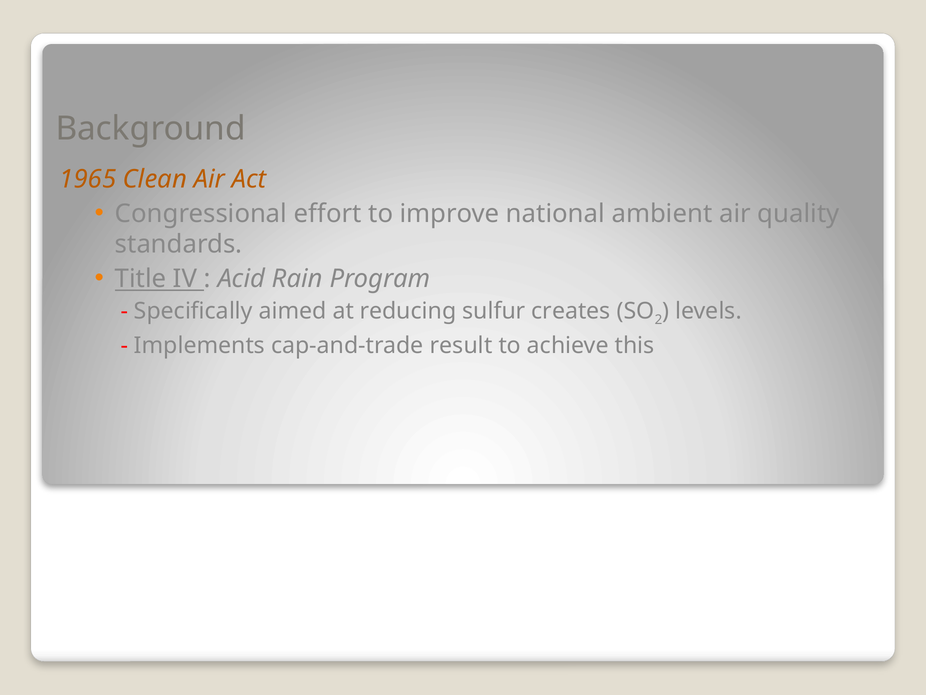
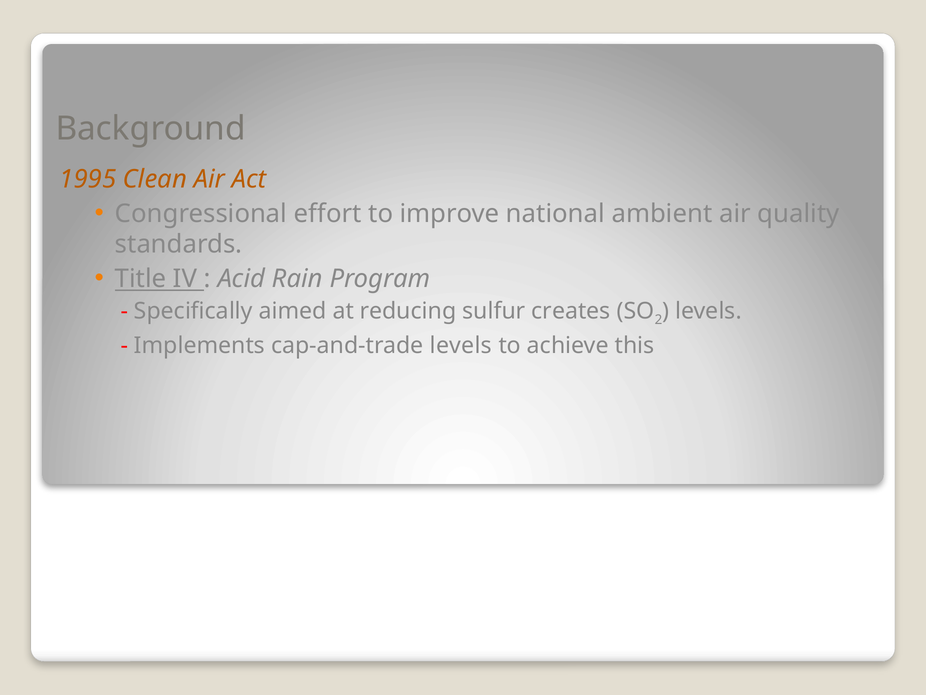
1965: 1965 -> 1995
cap-and-trade result: result -> levels
